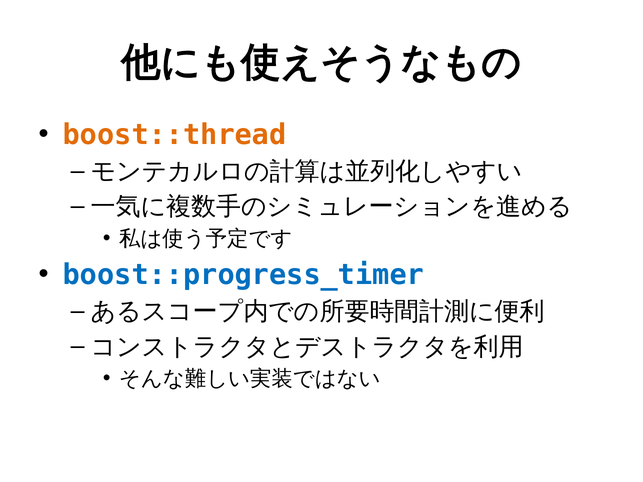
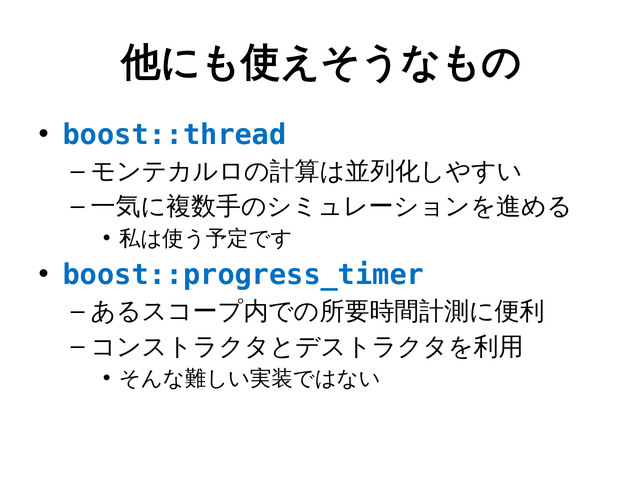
boost::thread colour: orange -> blue
